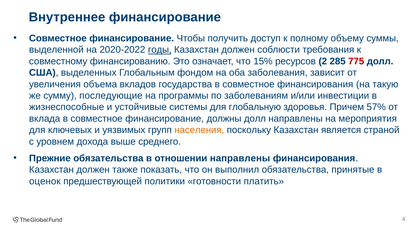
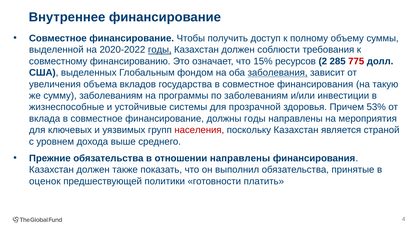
заболевания underline: none -> present
сумму последующие: последующие -> заболеваниям
глобальную: глобальную -> прозрачной
57%: 57% -> 53%
должны долл: долл -> годы
населения colour: orange -> red
